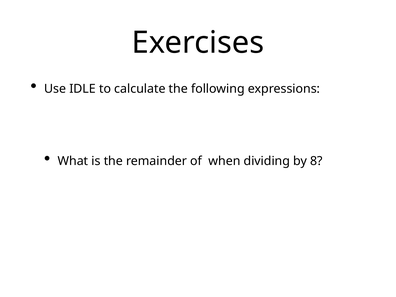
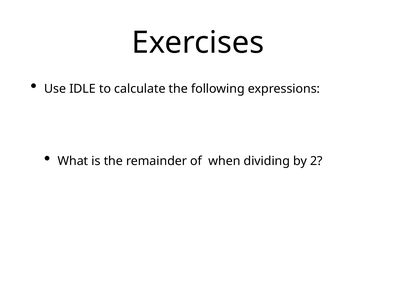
8: 8 -> 2
